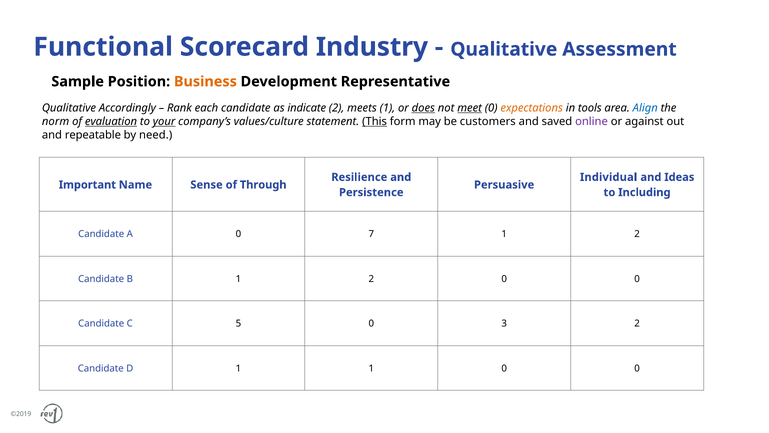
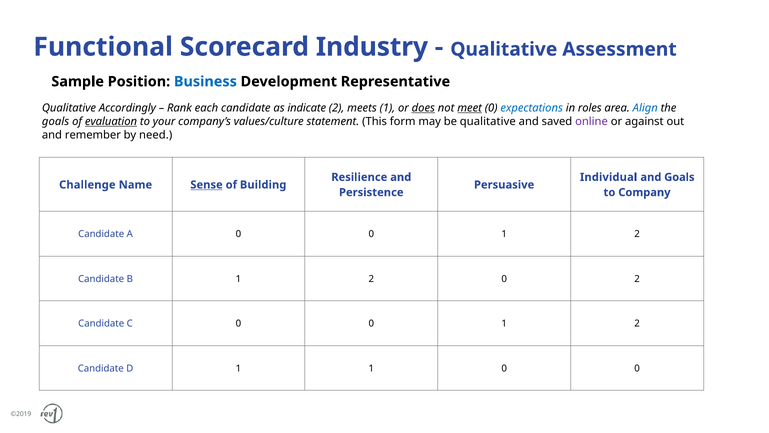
Business colour: orange -> blue
expectations colour: orange -> blue
tools: tools -> roles
norm at (56, 121): norm -> goals
your underline: present -> none
This underline: present -> none
be customers: customers -> qualitative
repeatable: repeatable -> remember
and Ideas: Ideas -> Goals
Important: Important -> Challenge
Sense underline: none -> present
Through: Through -> Building
Including: Including -> Company
A 0 7: 7 -> 0
2 0 0: 0 -> 2
C 5: 5 -> 0
3 at (504, 323): 3 -> 1
